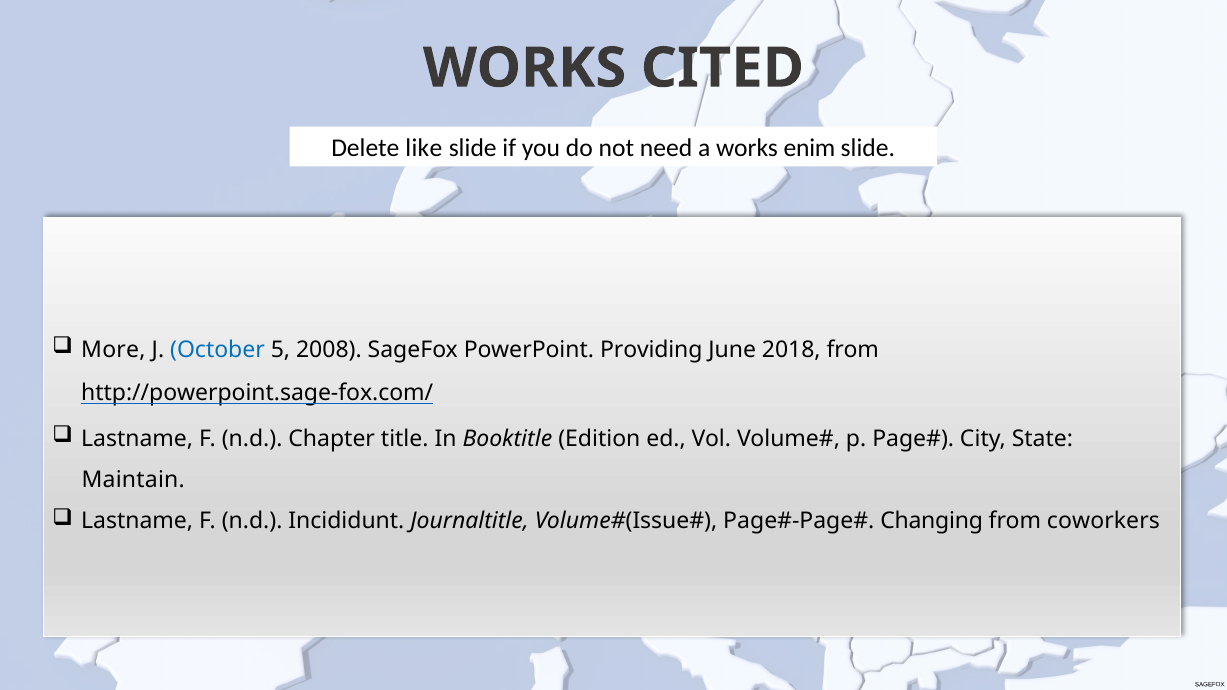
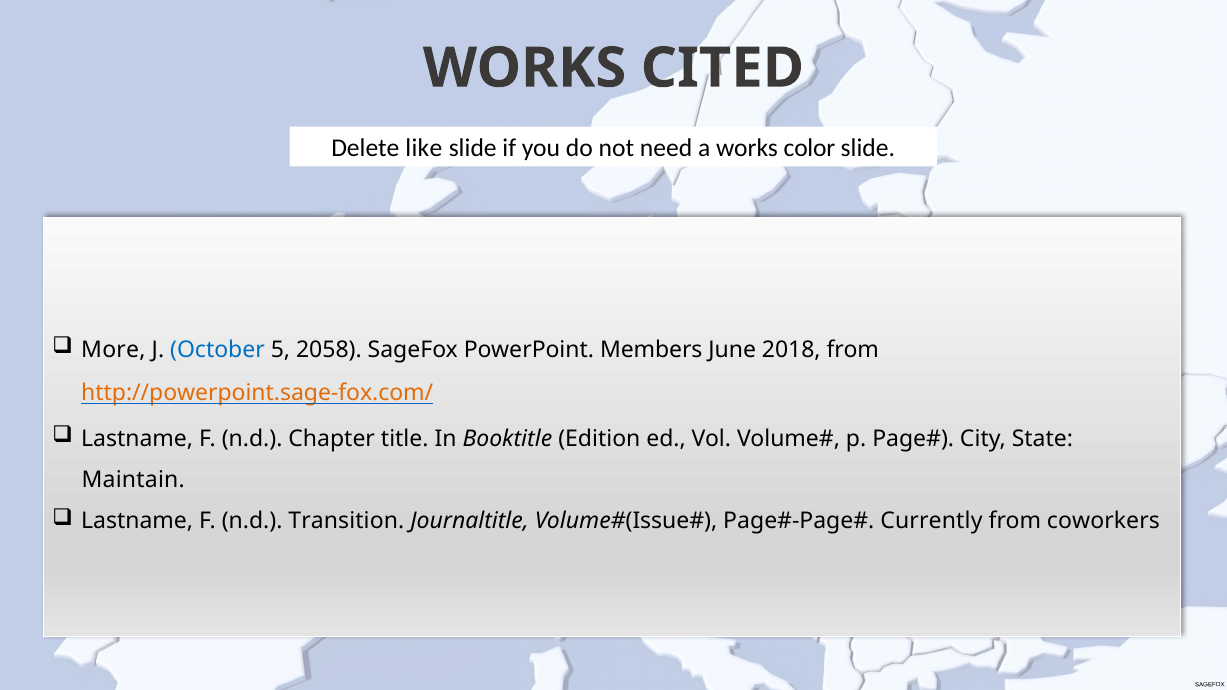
enim: enim -> color
2008: 2008 -> 2058
Providing: Providing -> Members
http://powerpoint.sage-fox.com/ colour: black -> orange
Incididunt: Incididunt -> Transition
Changing: Changing -> Currently
